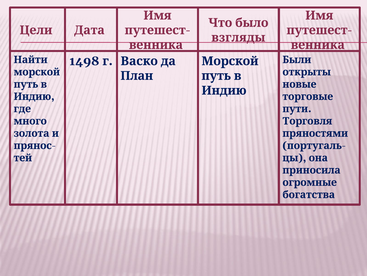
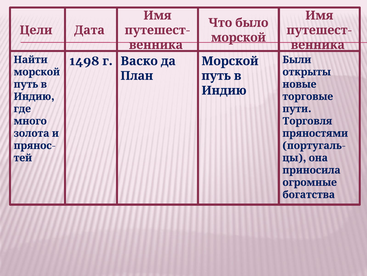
взгляды at (238, 37): взгляды -> морской
